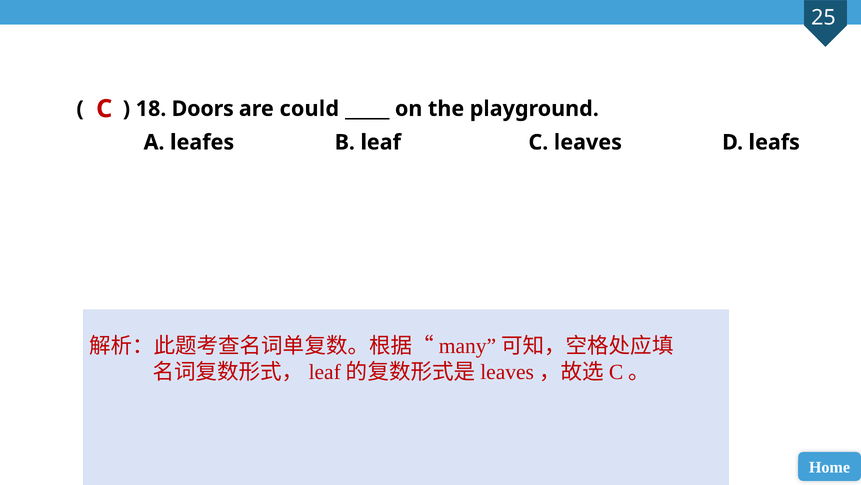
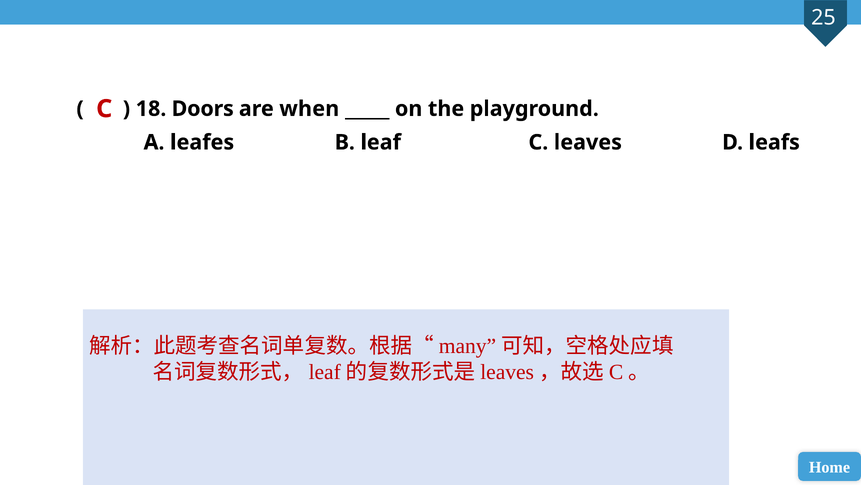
could: could -> when
